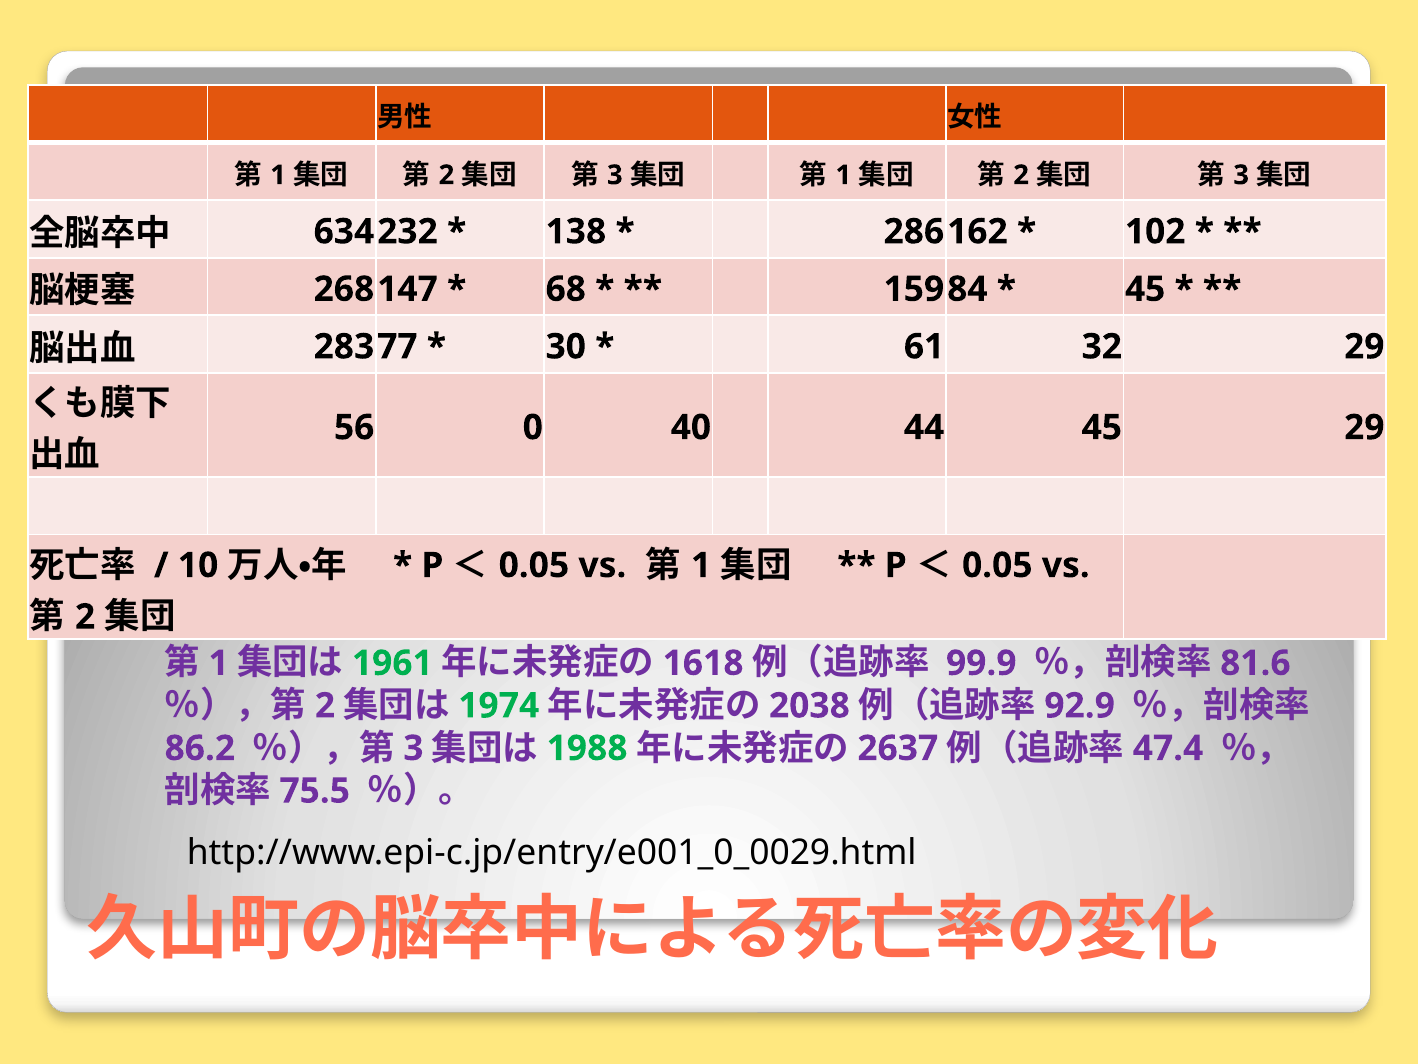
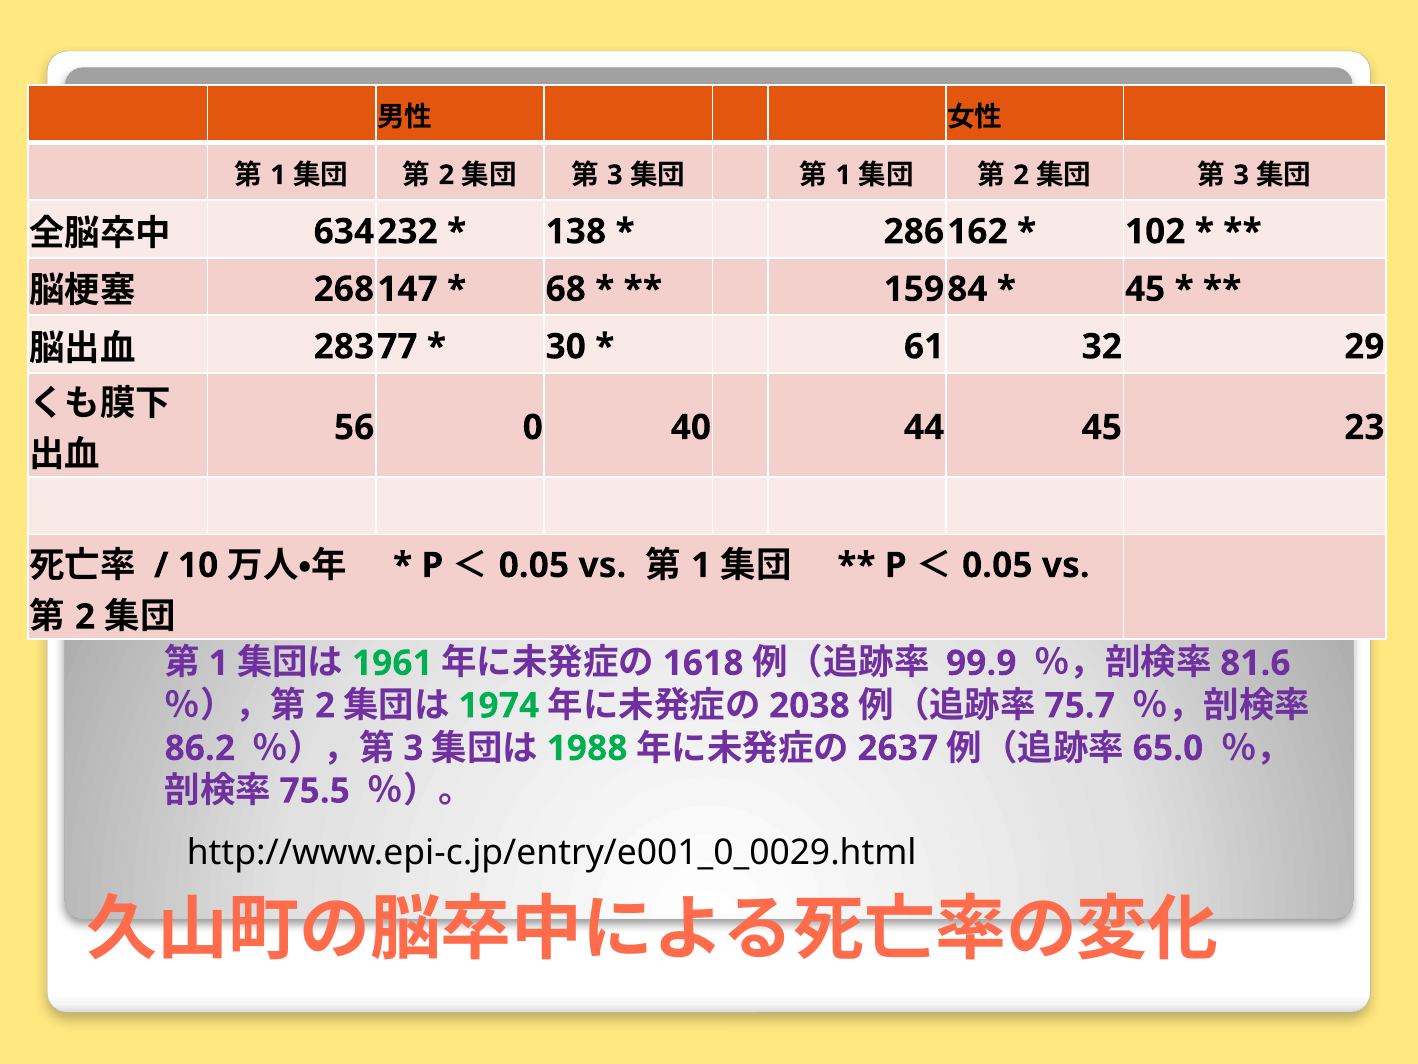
45 29: 29 -> 23
92.9: 92.9 -> 75.7
47.4: 47.4 -> 65.0
